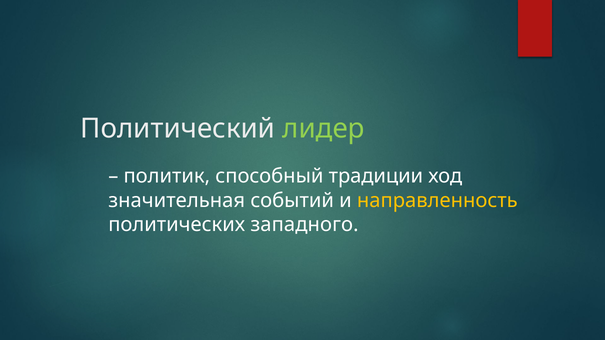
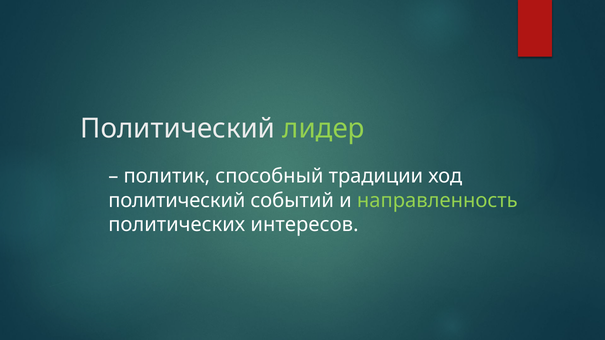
значительная at (177, 201): значительная -> политический
направленность colour: yellow -> light green
западного: западного -> интересов
